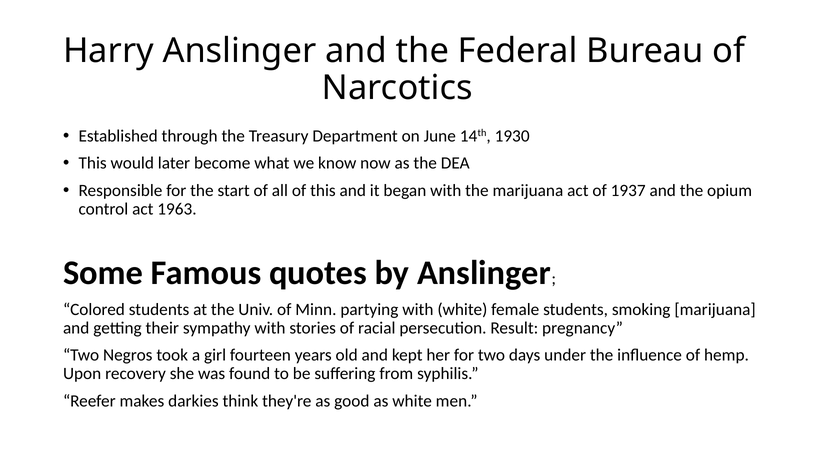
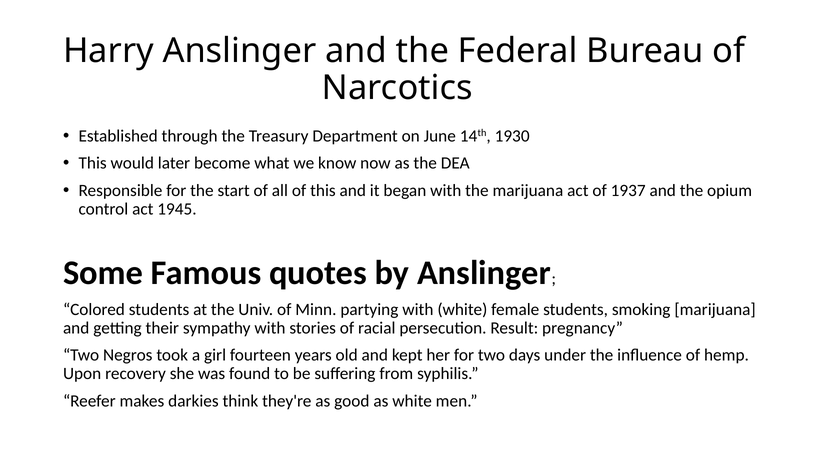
1963: 1963 -> 1945
